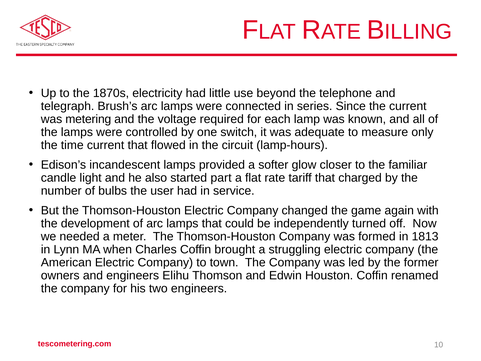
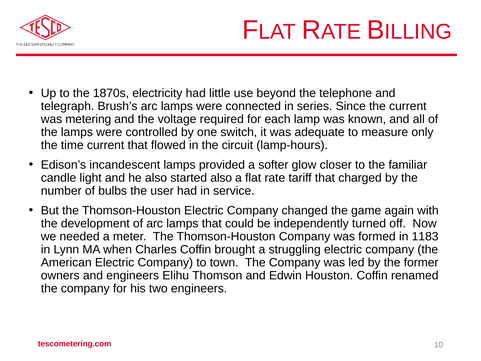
started part: part -> also
1813: 1813 -> 1183
